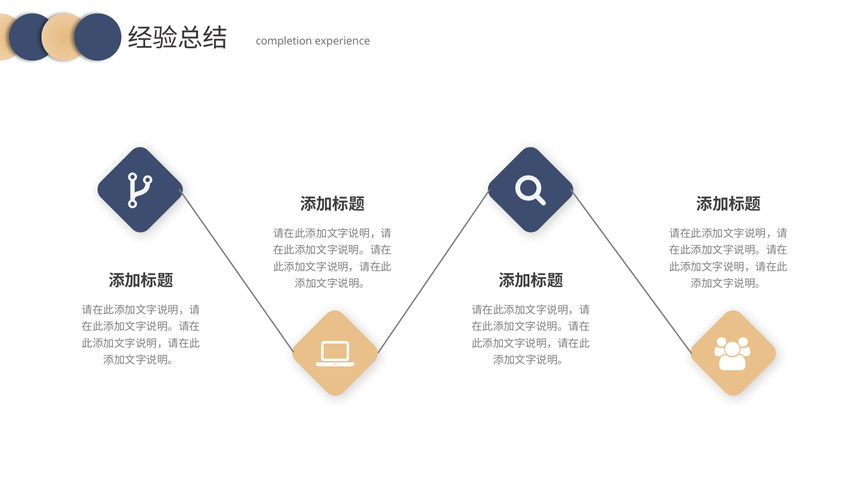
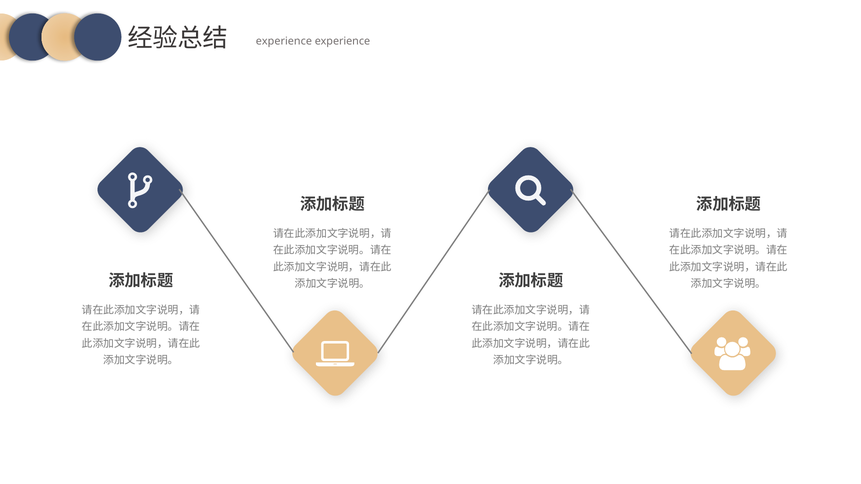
completion at (284, 41): completion -> experience
